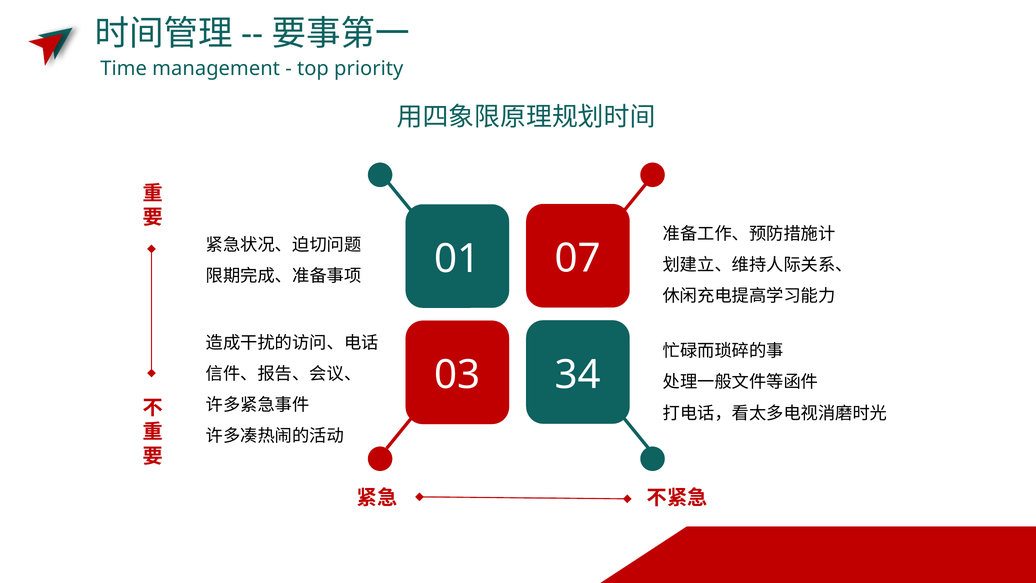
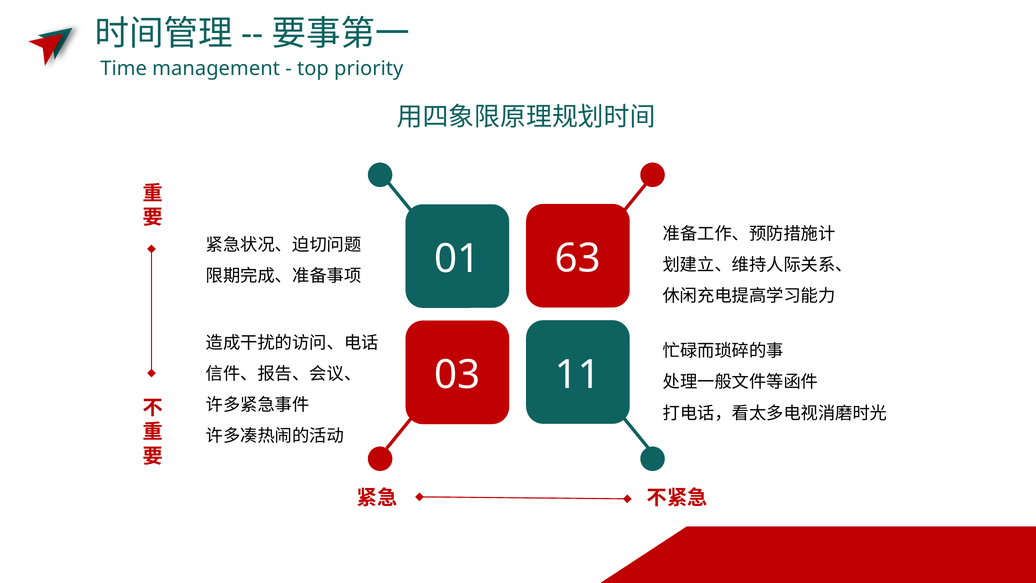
07: 07 -> 63
34: 34 -> 11
